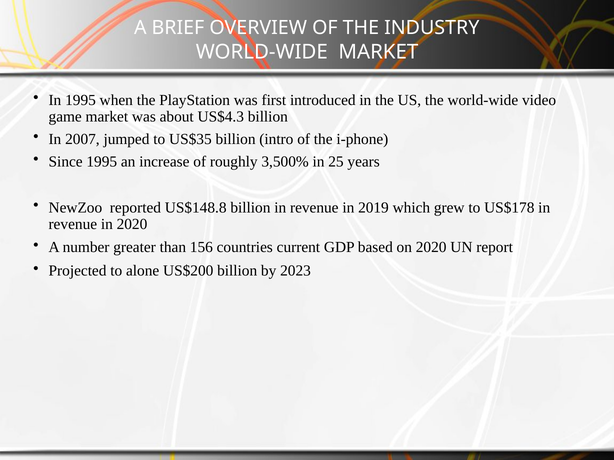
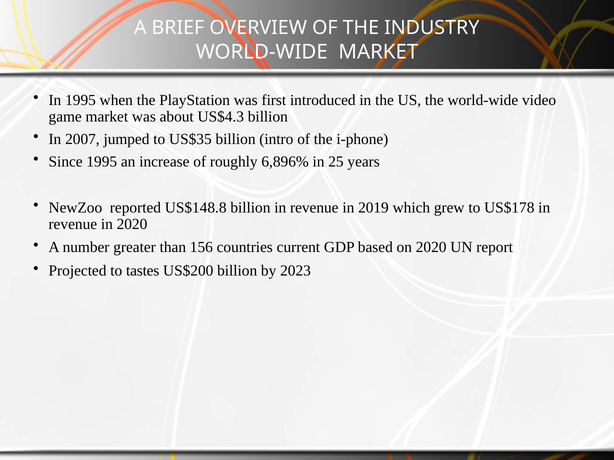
3,500%: 3,500% -> 6,896%
alone: alone -> tastes
